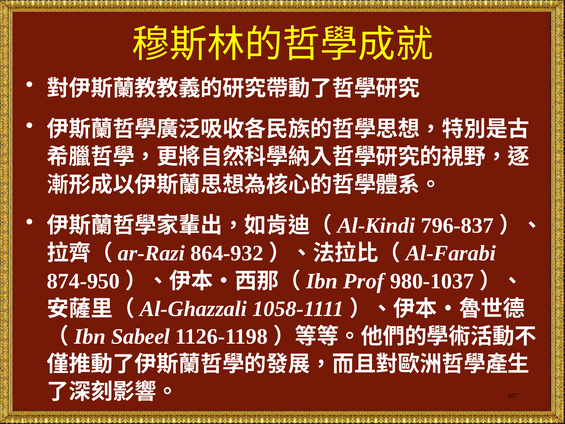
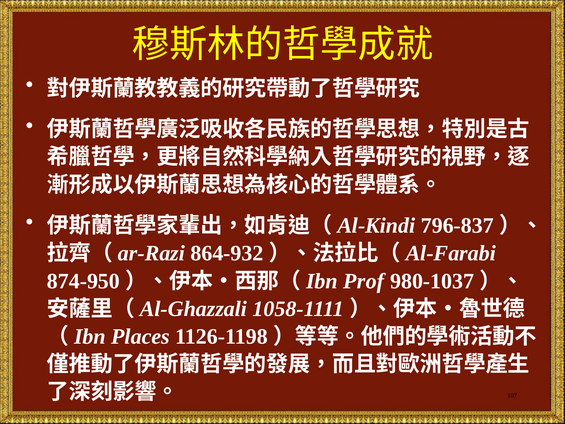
Sabeel: Sabeel -> Places
